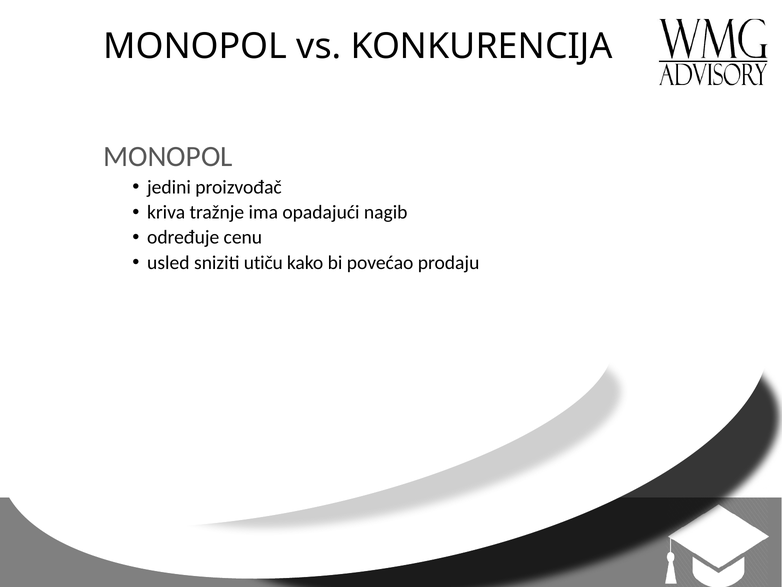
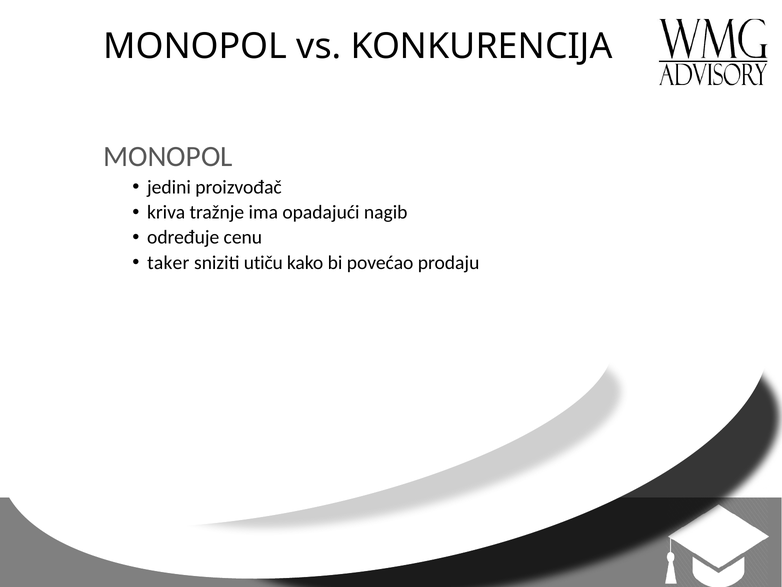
usled: usled -> taker
